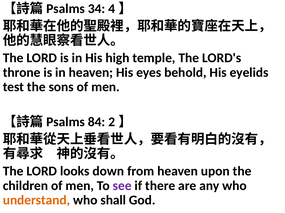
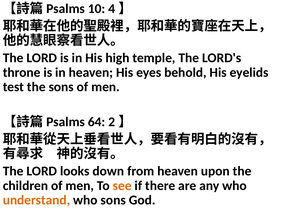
34: 34 -> 10
84: 84 -> 64
see colour: purple -> orange
who shall: shall -> sons
